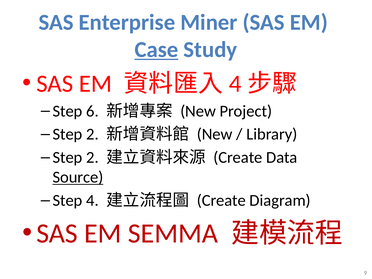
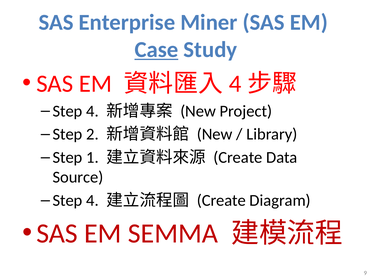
6 at (92, 111): 6 -> 4
2 at (92, 157): 2 -> 1
Source underline: present -> none
